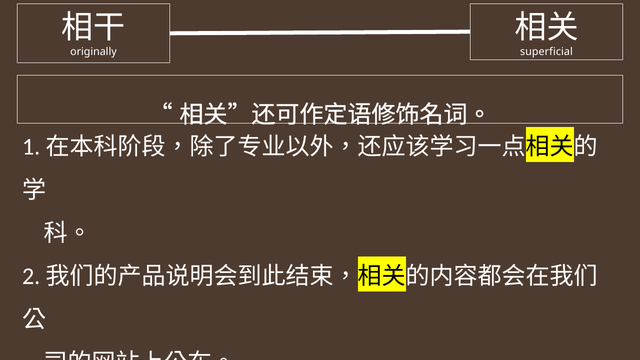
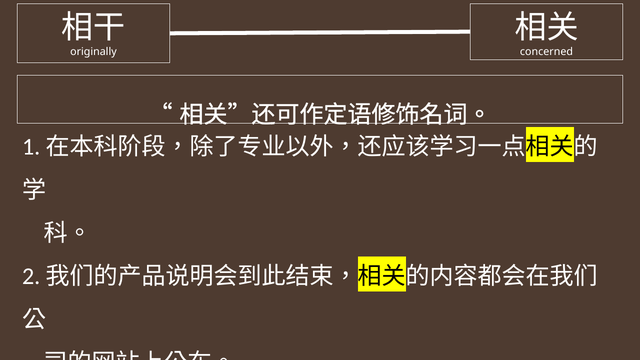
superficial: superficial -> concerned
